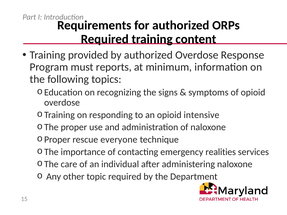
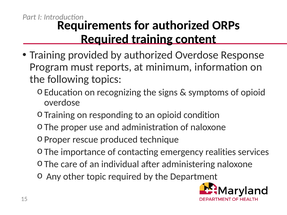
intensive: intensive -> condition
everyone: everyone -> produced
